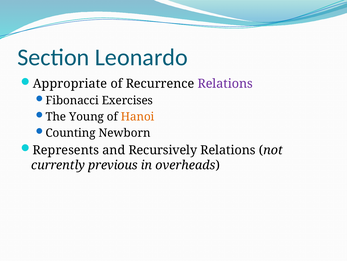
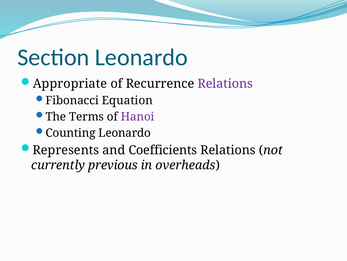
Exercises: Exercises -> Equation
Young: Young -> Terms
Hanoi colour: orange -> purple
Counting Newborn: Newborn -> Leonardo
Recursively: Recursively -> Coefficients
